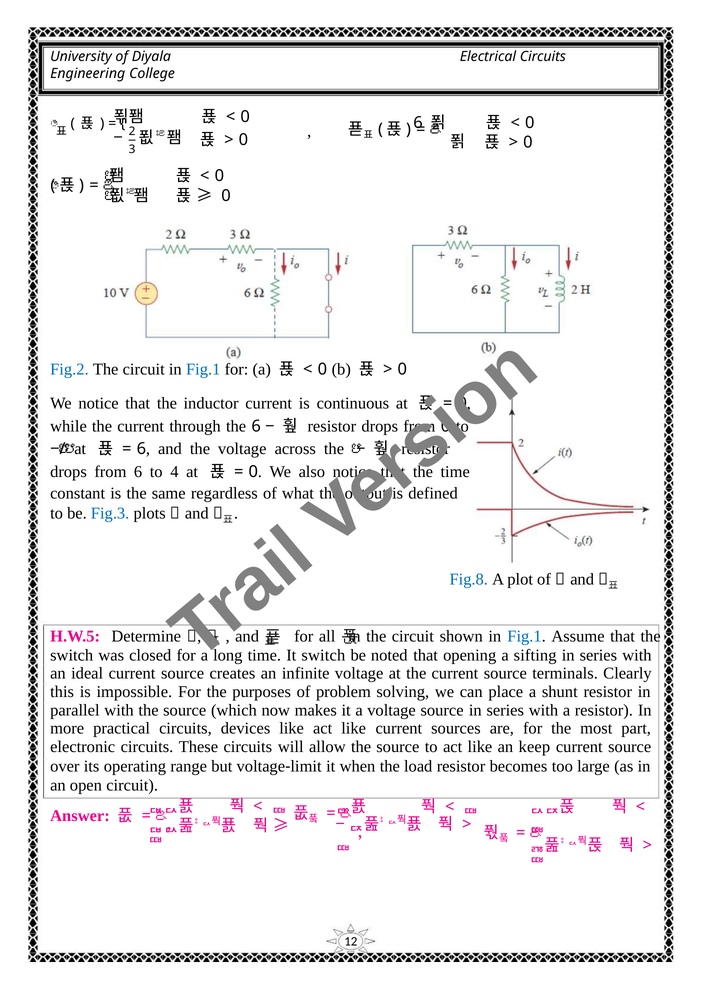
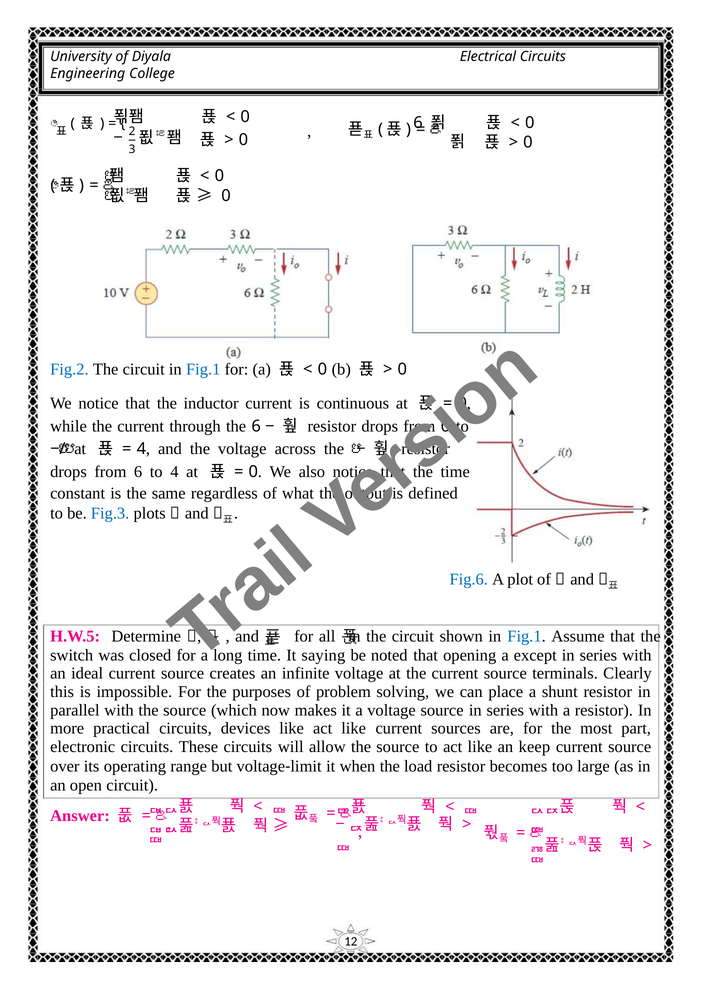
6 at (141, 449): 6 -> 4
Fig.8: Fig.8 -> Fig.6
It switch: switch -> saying
sifting: sifting -> except
